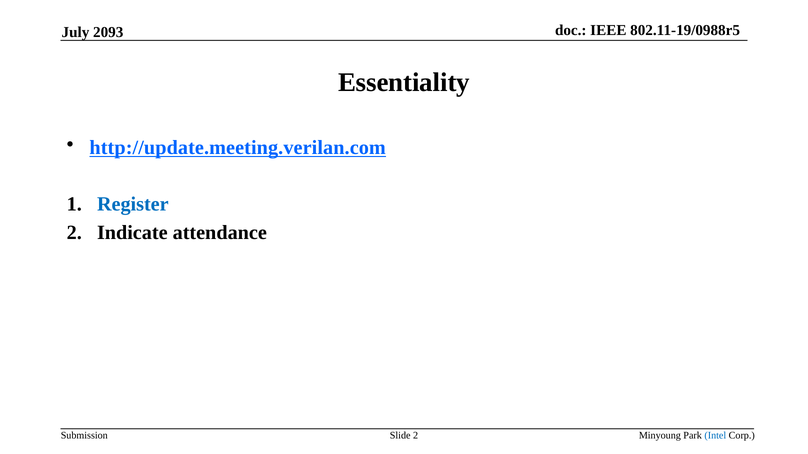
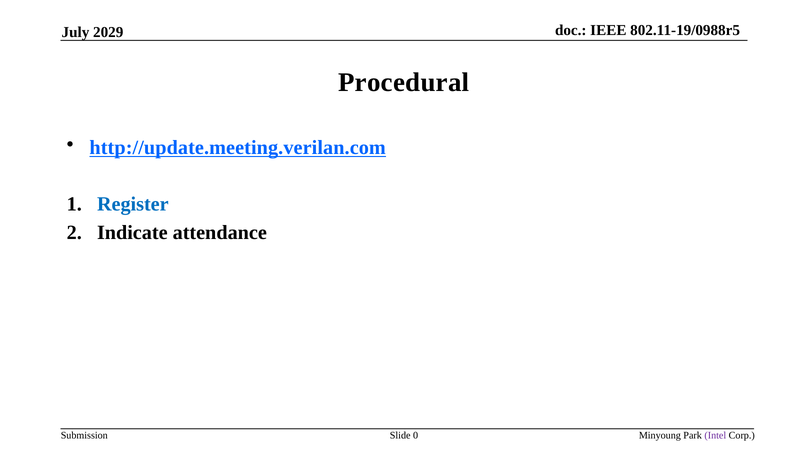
2093: 2093 -> 2029
Essentiality: Essentiality -> Procedural
Slide 2: 2 -> 0
Intel colour: blue -> purple
